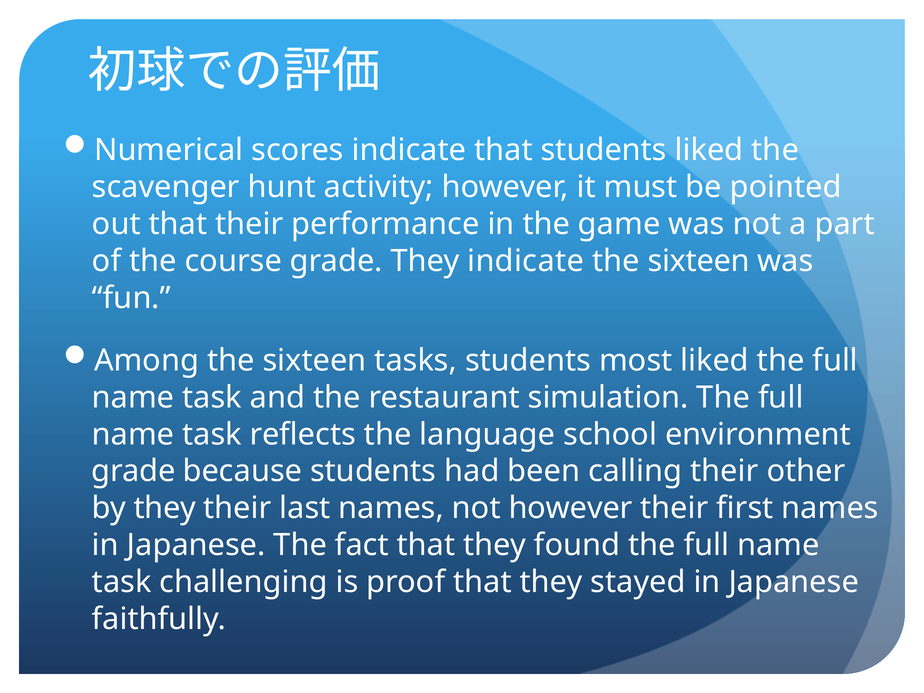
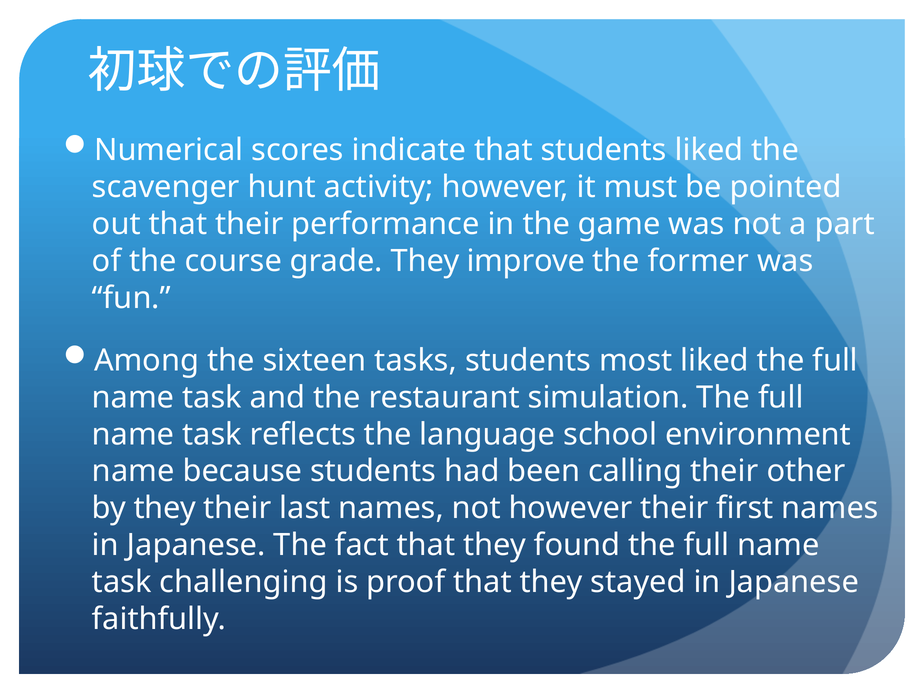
They indicate: indicate -> improve
sixteen at (699, 261): sixteen -> former
grade at (133, 471): grade -> name
